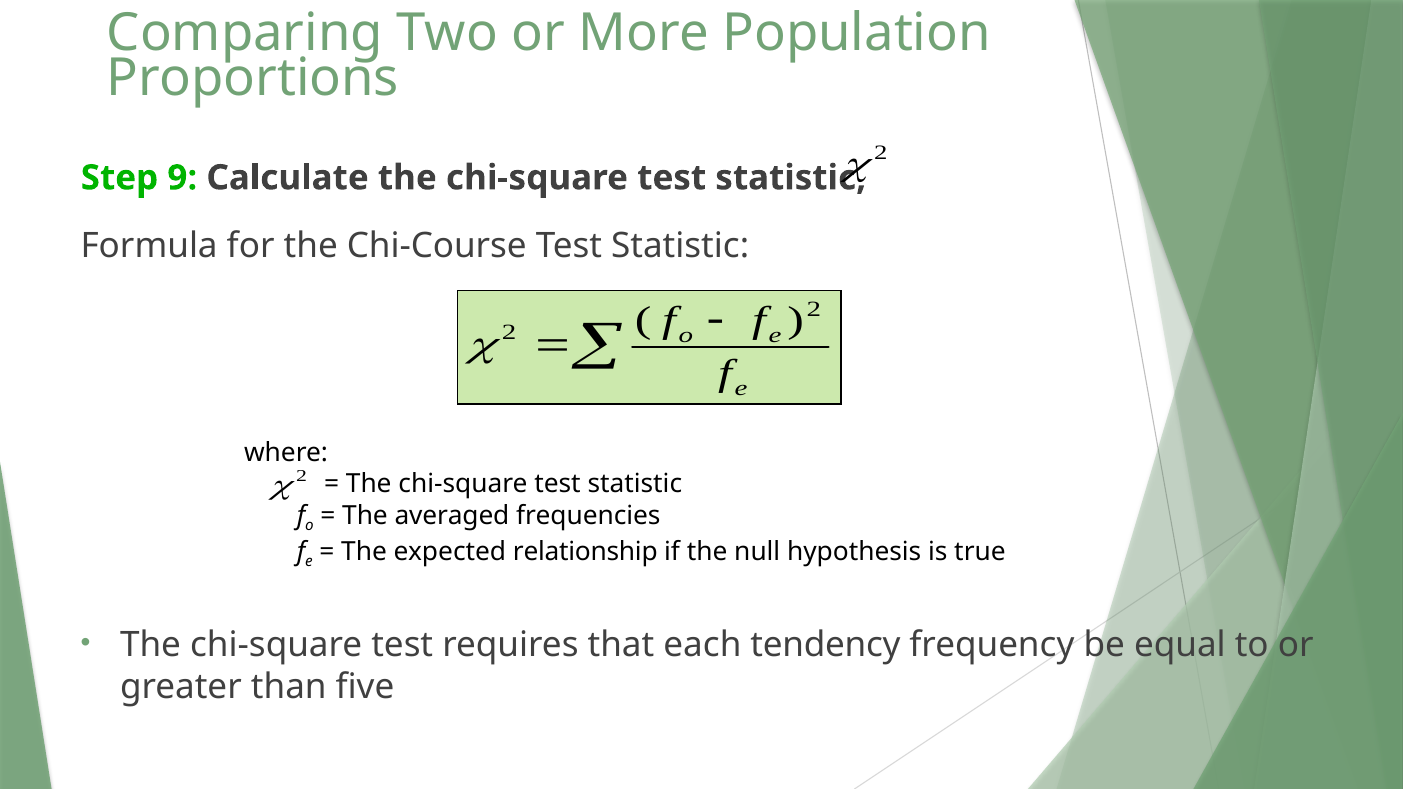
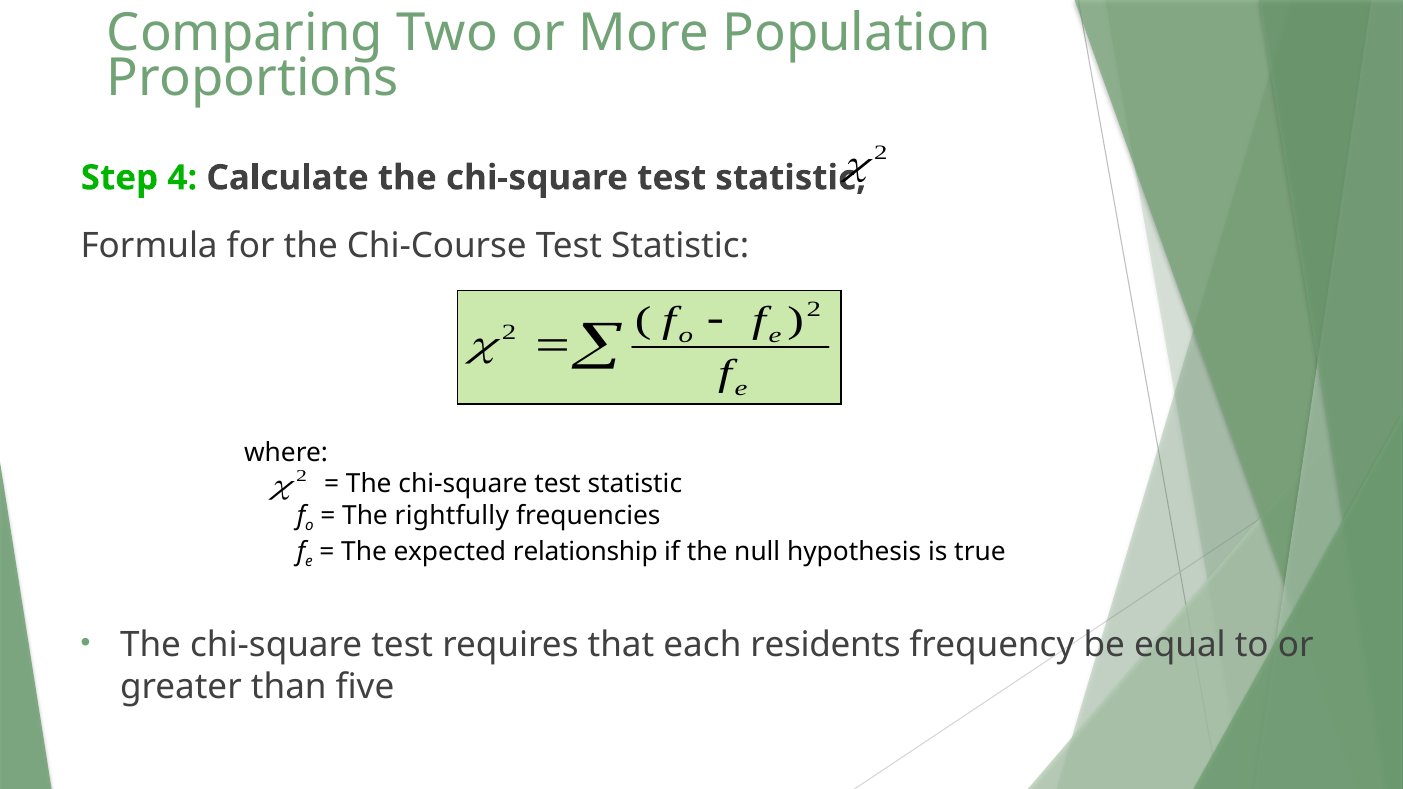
9: 9 -> 4
averaged: averaged -> rightfully
tendency: tendency -> residents
